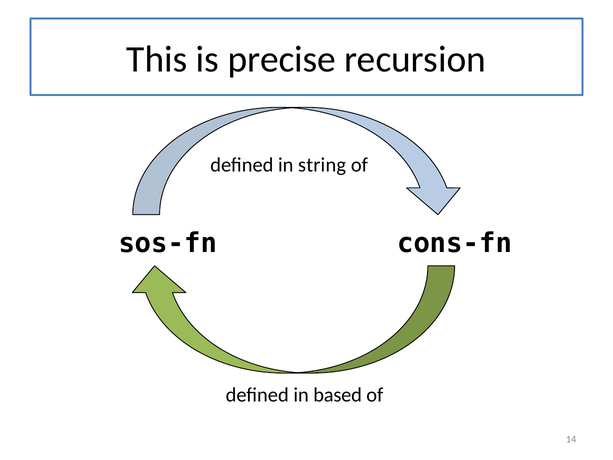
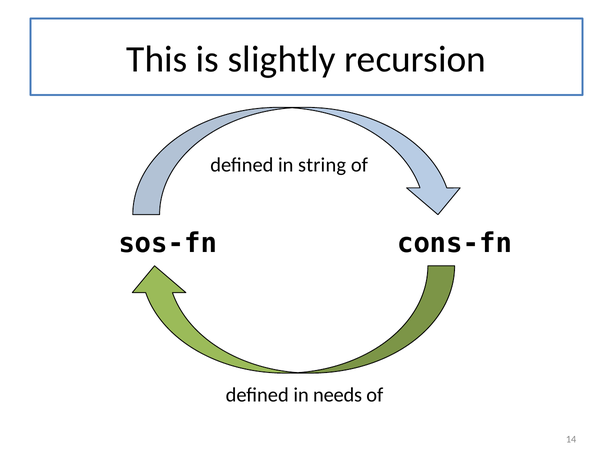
precise: precise -> slightly
based: based -> needs
